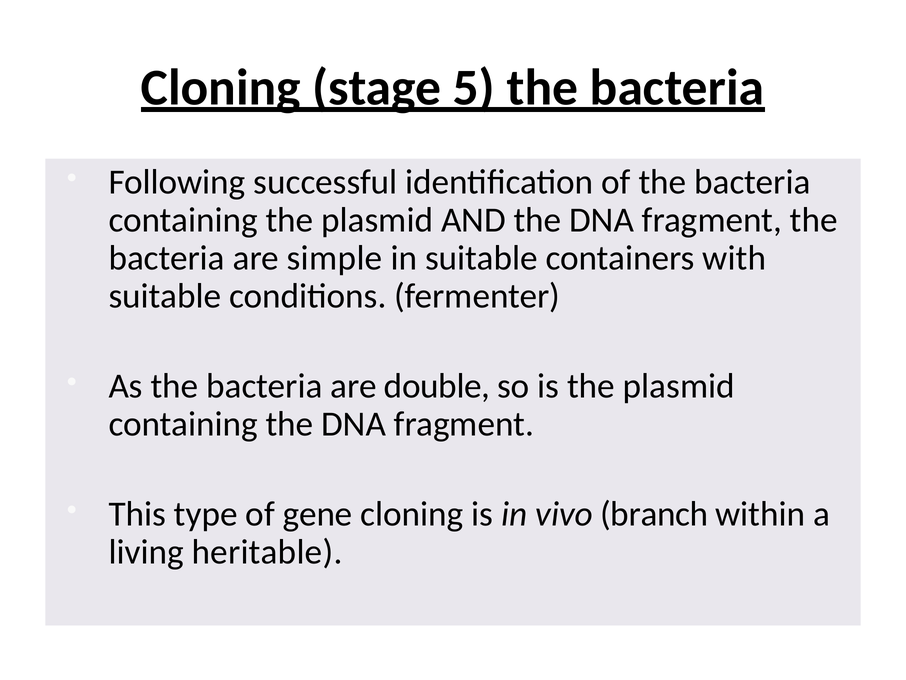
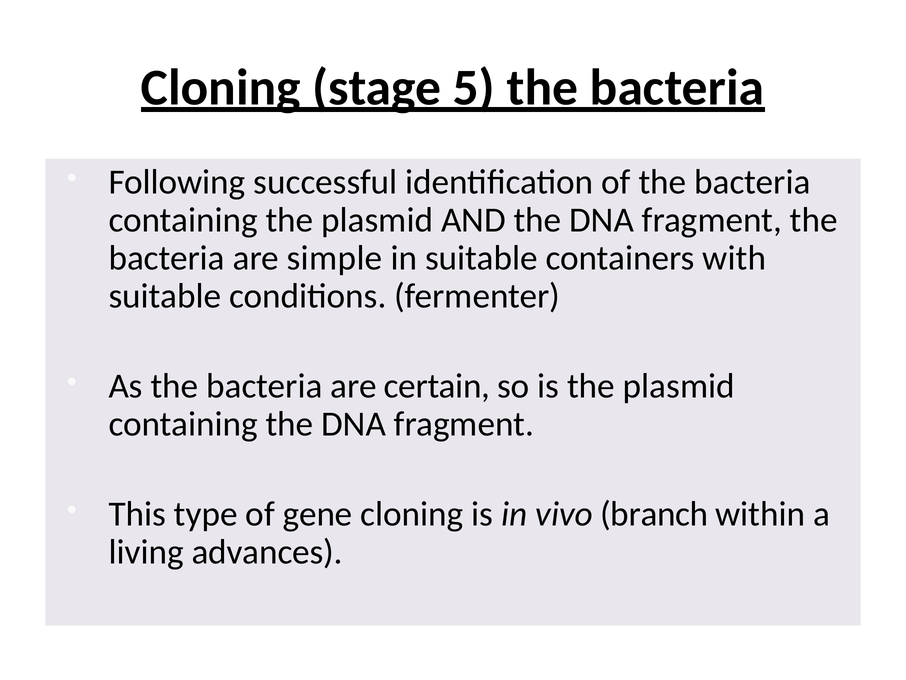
double: double -> certain
heritable: heritable -> advances
